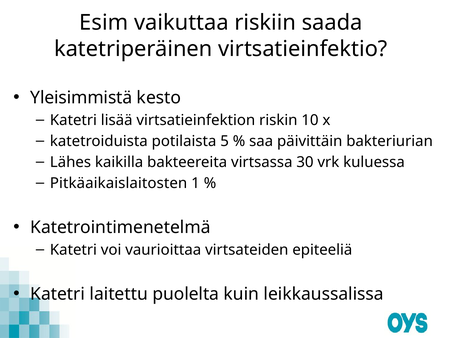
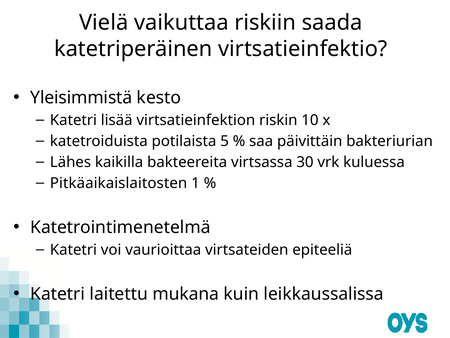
Esim: Esim -> Vielä
puolelta: puolelta -> mukana
